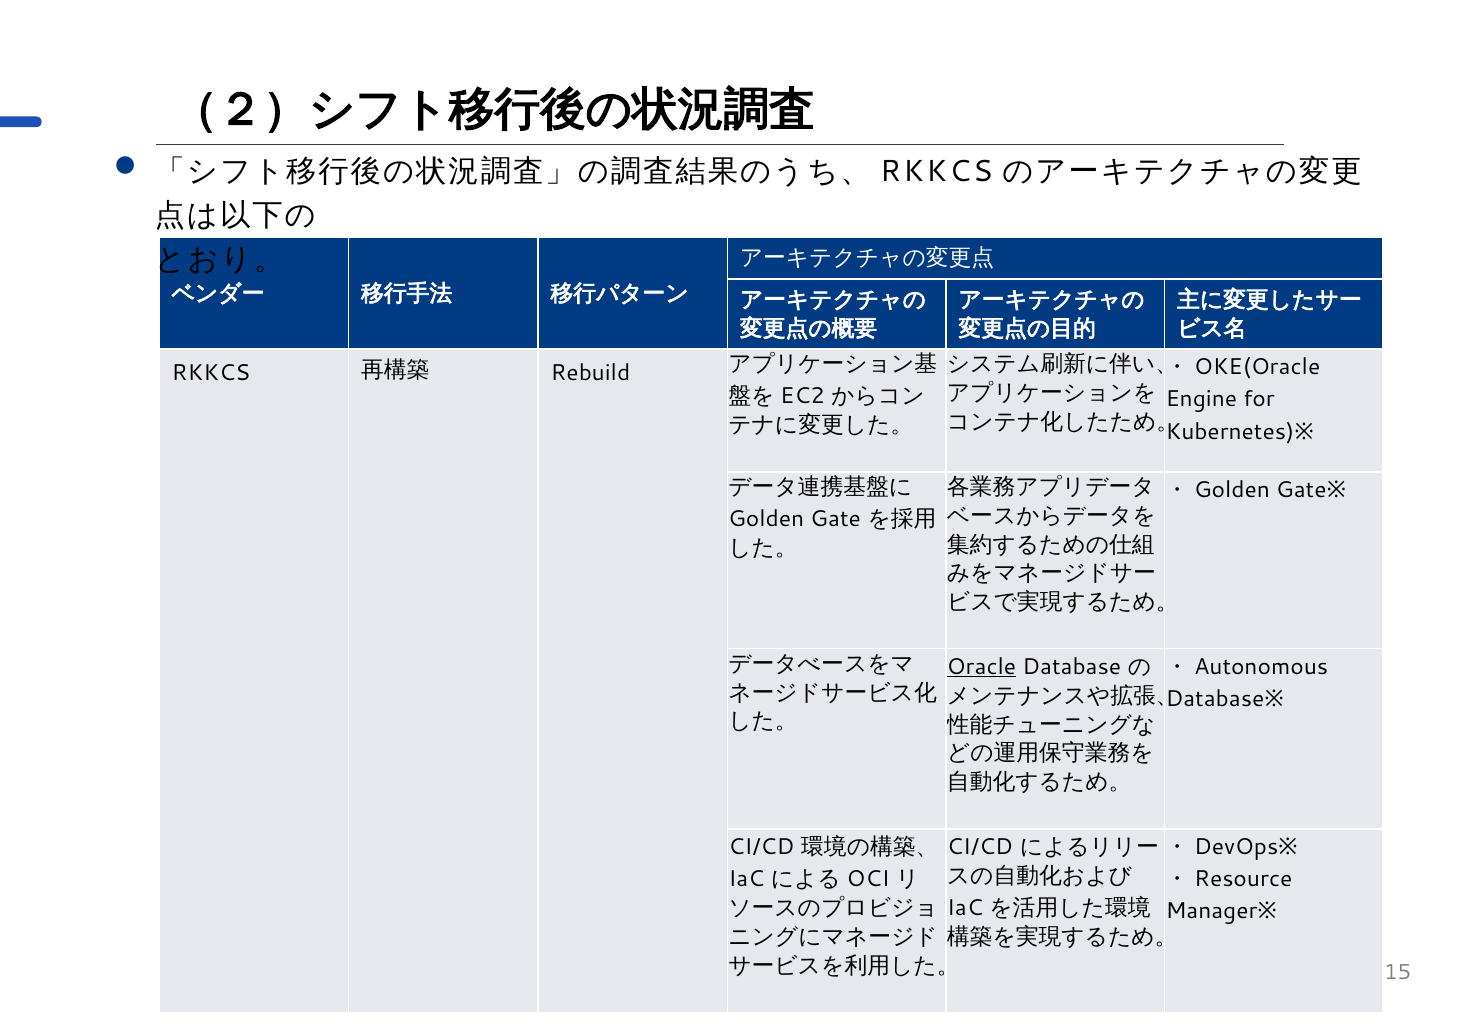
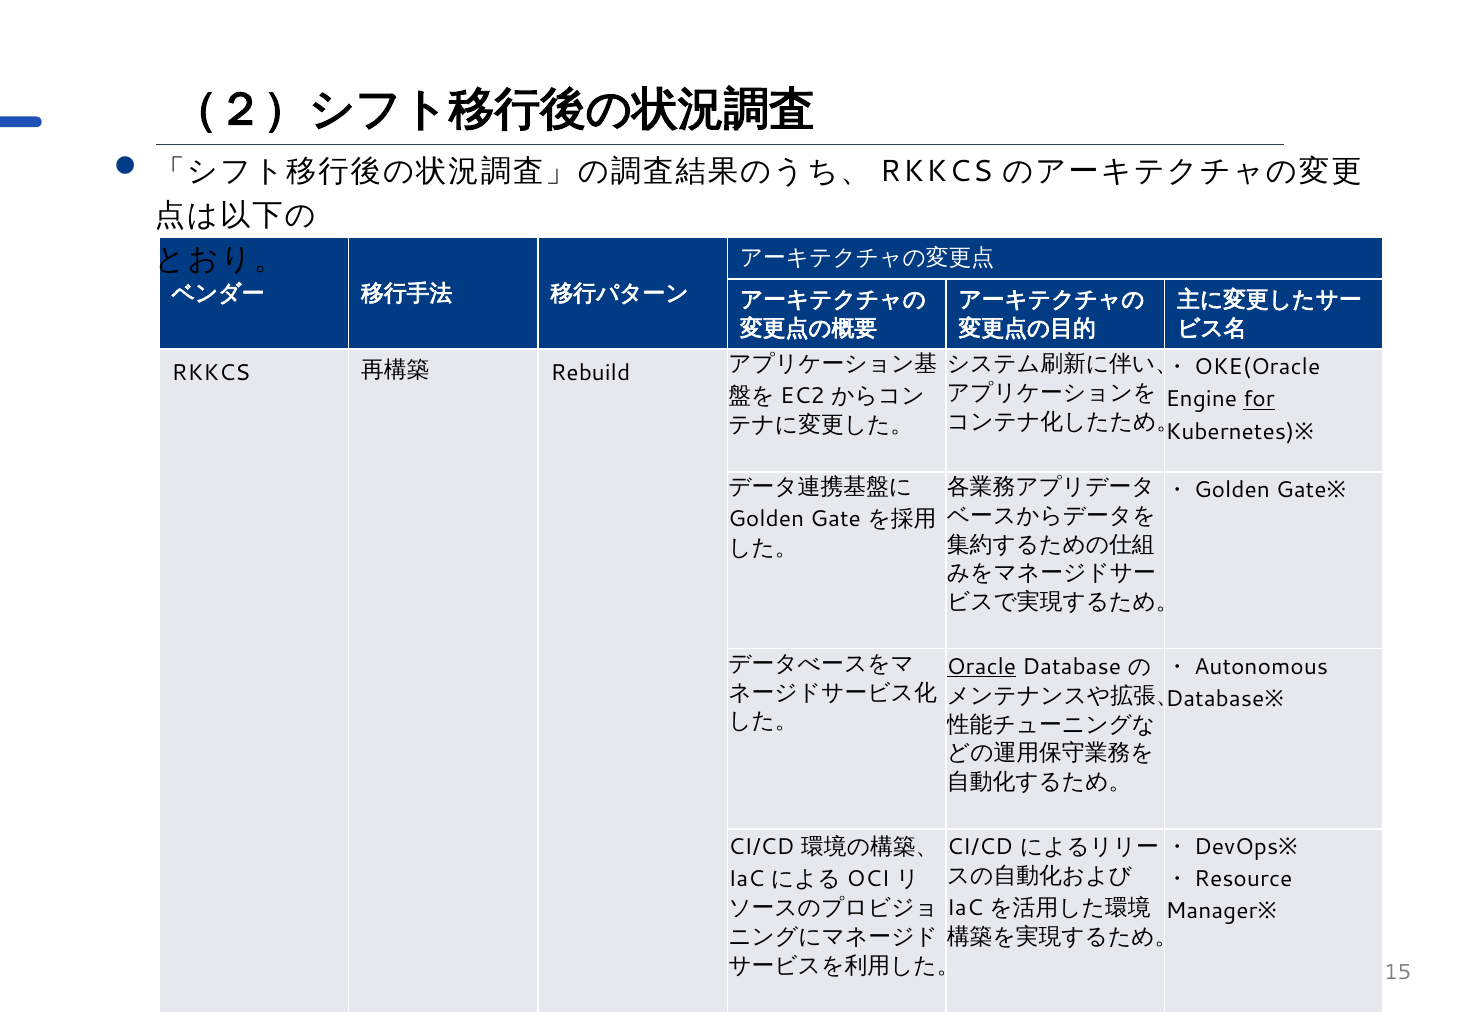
for underline: none -> present
